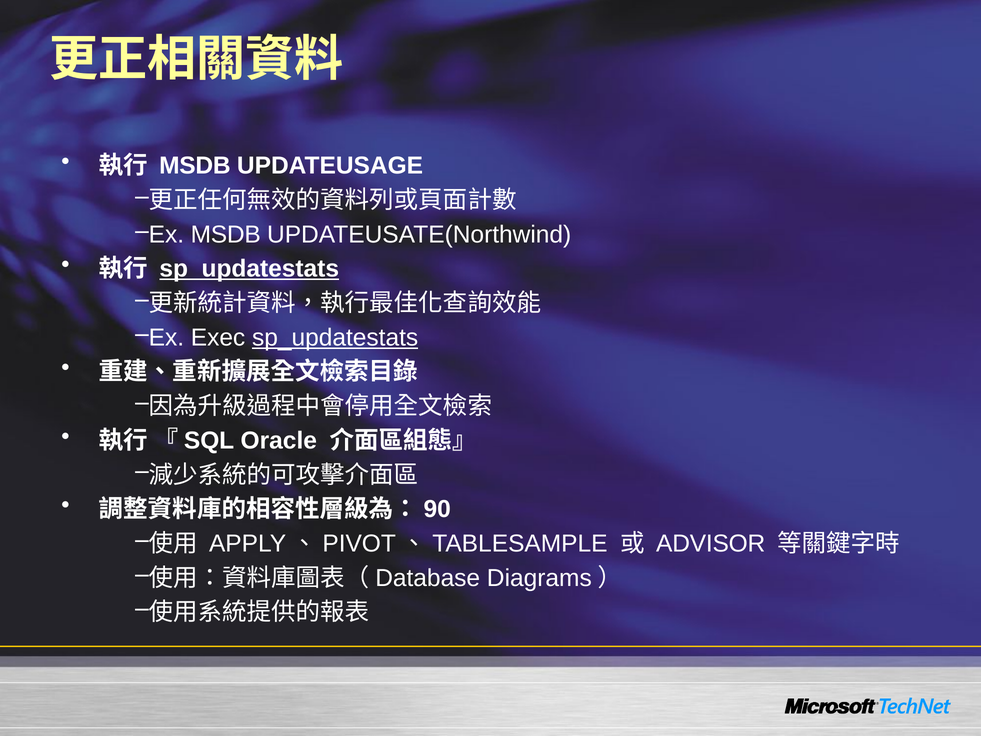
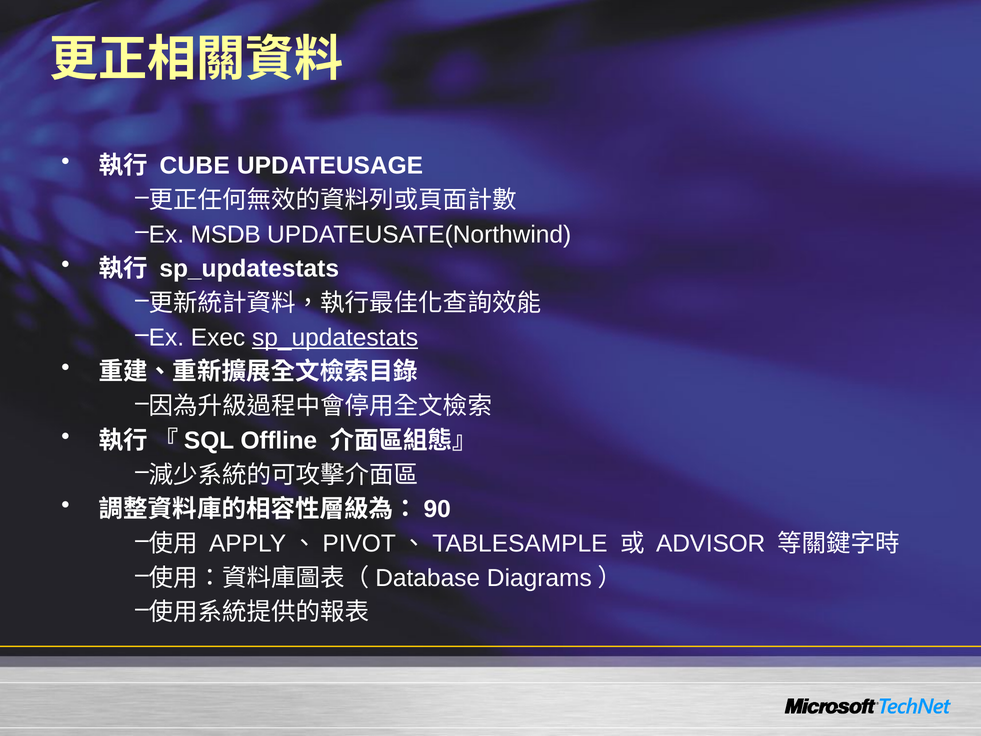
MSDB at (195, 166): MSDB -> CUBE
sp_updatestats at (249, 269) underline: present -> none
Oracle: Oracle -> Offline
